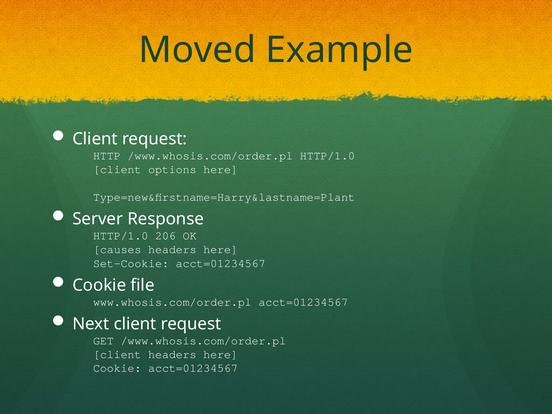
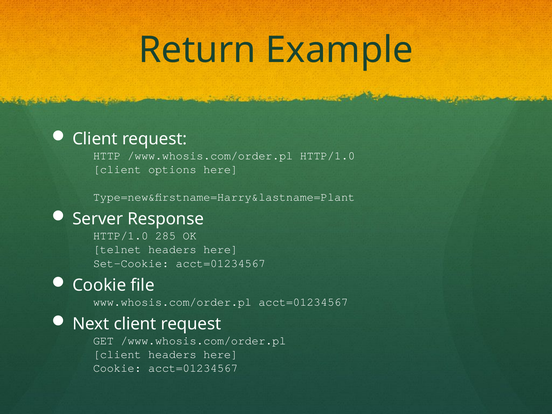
Moved: Moved -> Return
206: 206 -> 285
causes: causes -> telnet
